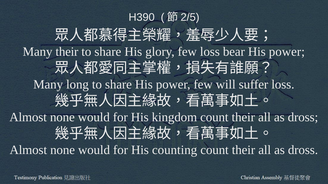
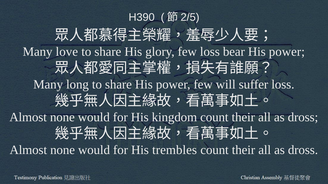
Many their: their -> love
counting: counting -> trembles
